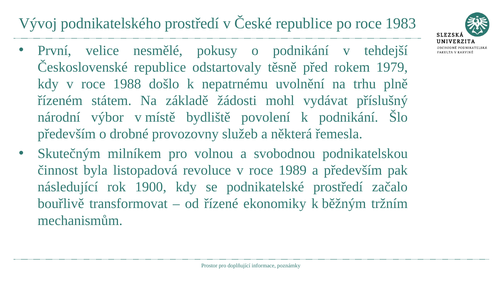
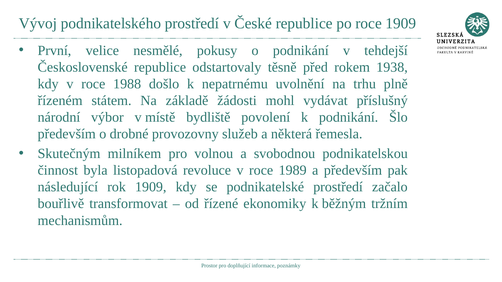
roce 1983: 1983 -> 1909
1979: 1979 -> 1938
rok 1900: 1900 -> 1909
